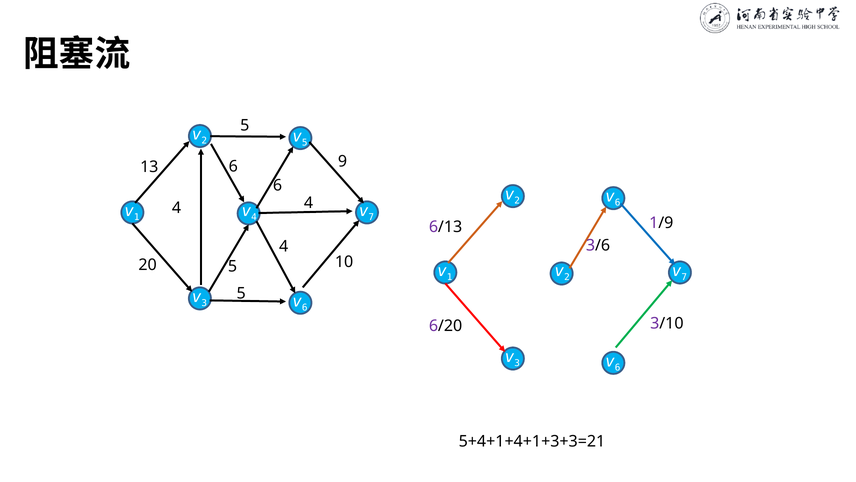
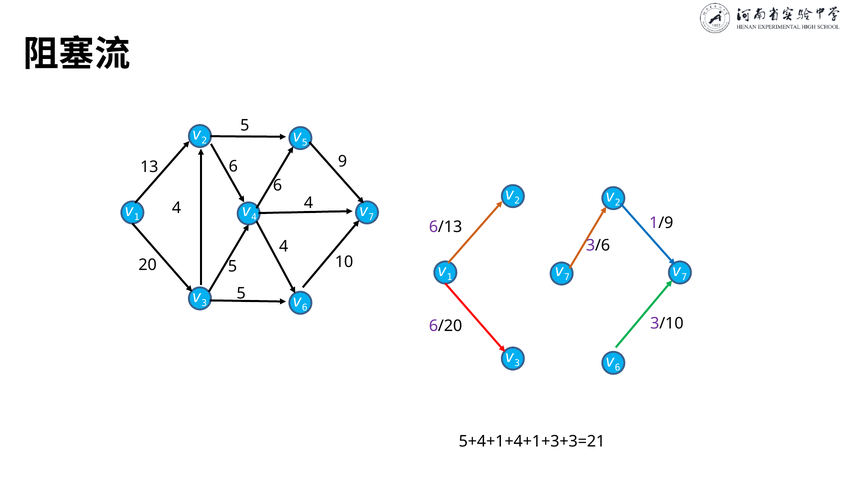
6 at (618, 203): 6 -> 2
2 at (567, 277): 2 -> 7
